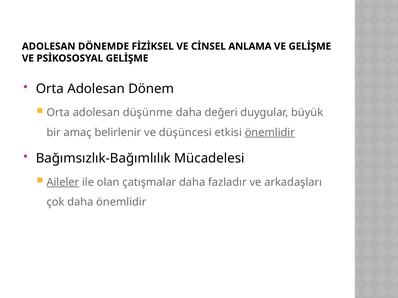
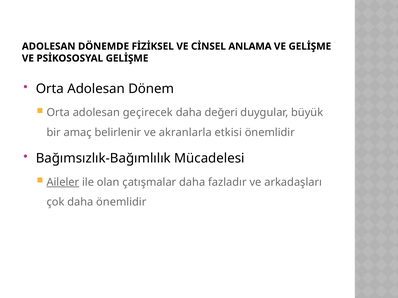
düşünme: düşünme -> geçirecek
düşüncesi: düşüncesi -> akranlarla
önemlidir at (270, 133) underline: present -> none
